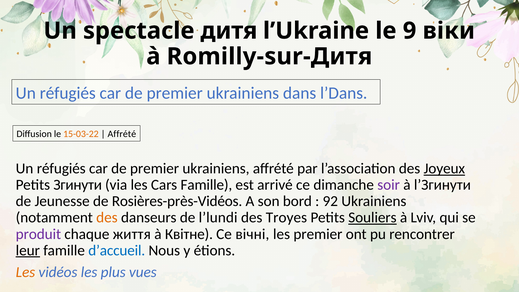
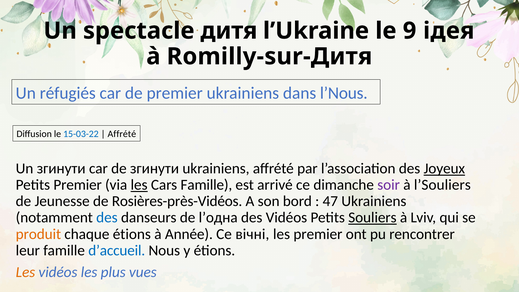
віки: віки -> ідея
l’Dans: l’Dans -> l’Nous
15-03-22 colour: orange -> blue
réfugiés at (61, 169): réfugiés -> згинути
premier at (155, 169): premier -> згинути
Petits Згинути: Згинути -> Premier
les at (139, 185) underline: none -> present
l’Згинути: l’Згинути -> l’Souliers
92: 92 -> 47
des at (107, 218) colour: orange -> blue
l’lundi: l’lundi -> l’одна
des Troyes: Troyes -> Vidéos
produit colour: purple -> orange
chaque життя: життя -> étions
Квітне: Квітне -> Année
leur underline: present -> none
